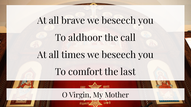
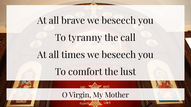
aldhoor: aldhoor -> tyranny
last: last -> lust
